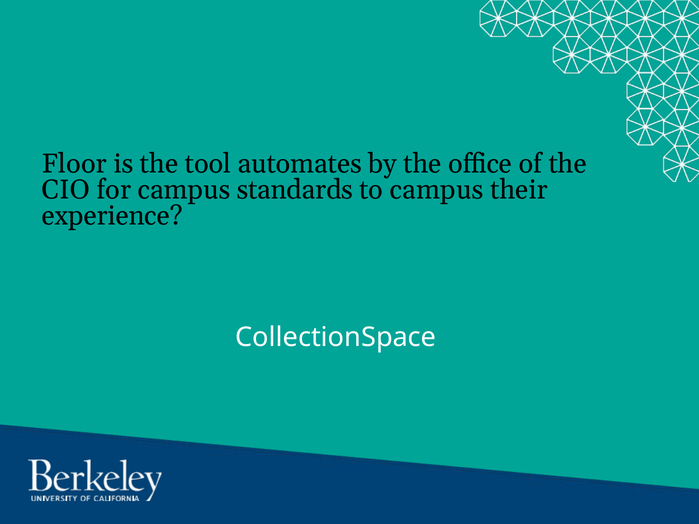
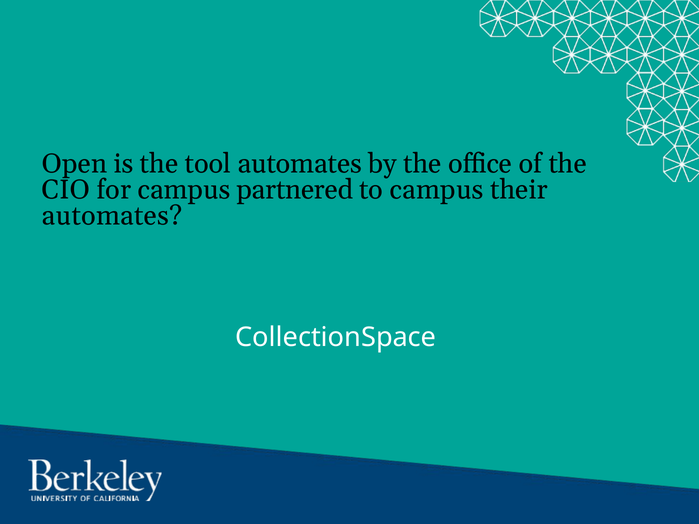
Floor: Floor -> Open
standards: standards -> partnered
experience at (112, 216): experience -> automates
